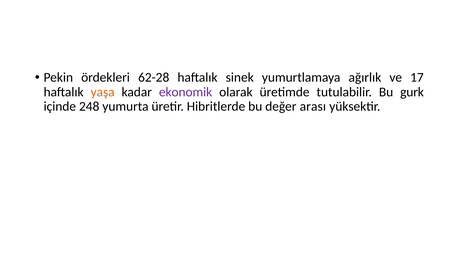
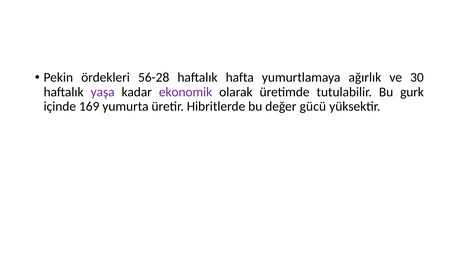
62-28: 62-28 -> 56-28
sinek: sinek -> hafta
17: 17 -> 30
yaşa colour: orange -> purple
248: 248 -> 169
arası: arası -> gücü
